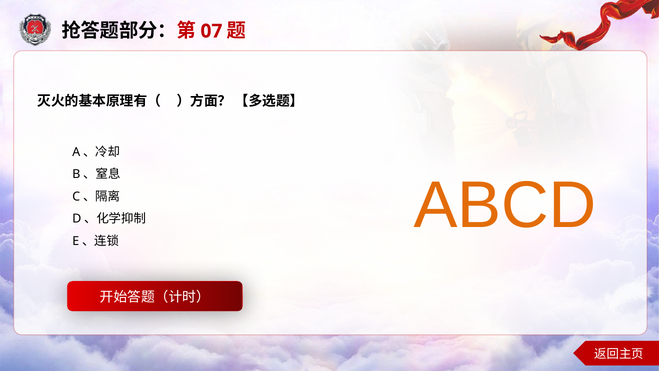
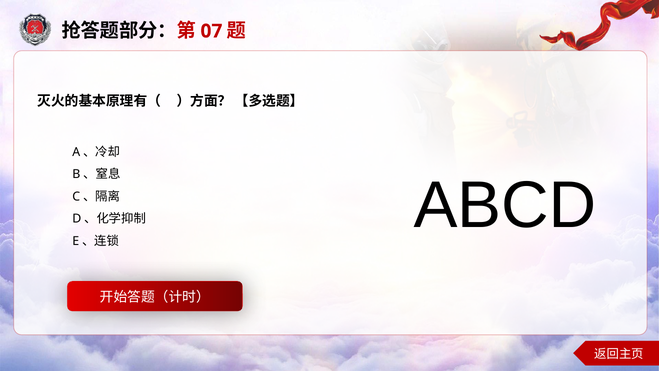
ABCD colour: orange -> black
